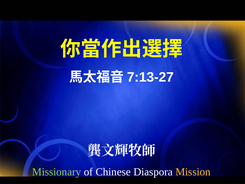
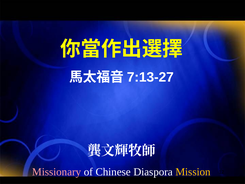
Missionary colour: light green -> pink
